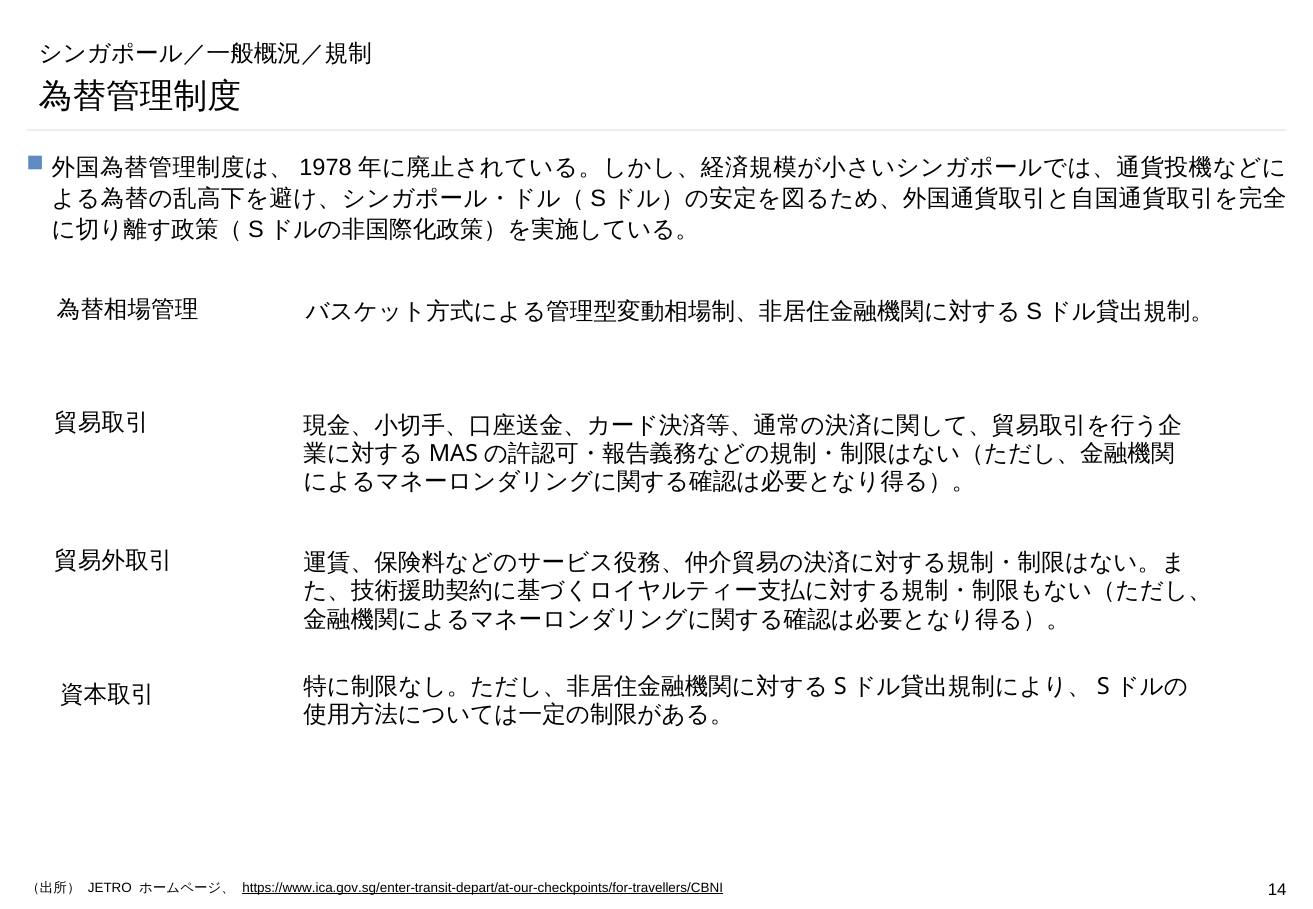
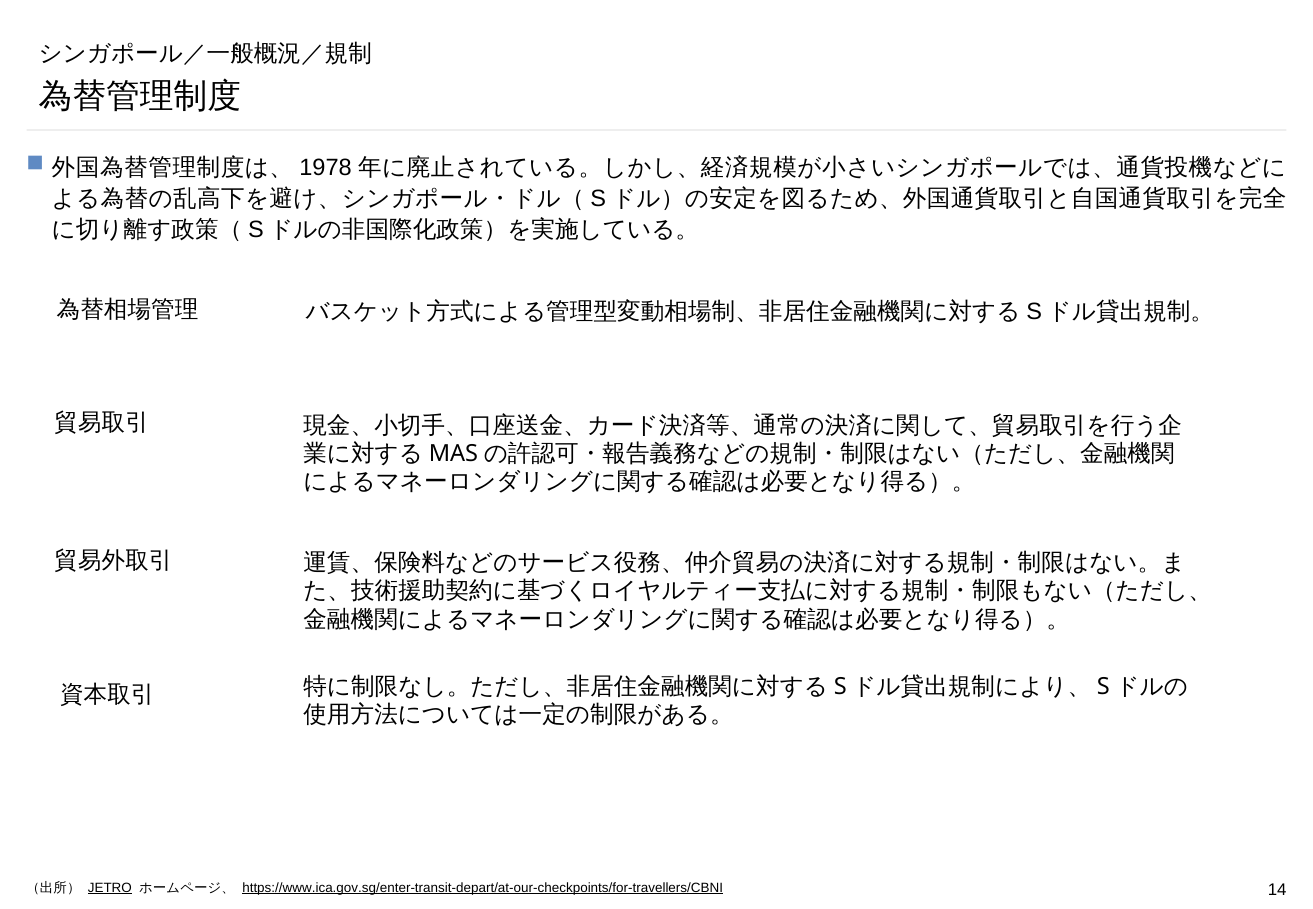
JETRO underline: none -> present
